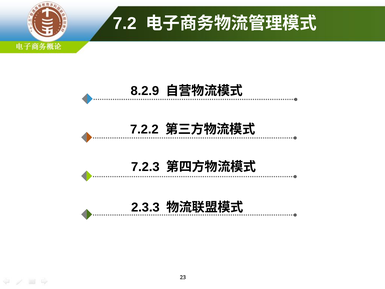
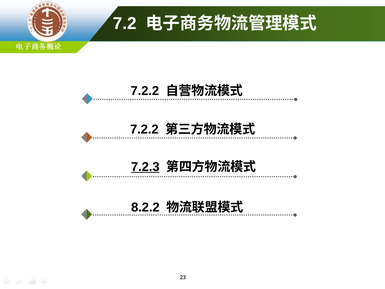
8.2.9 at (145, 91): 8.2.9 -> 7.2.2
7.2.3 underline: none -> present
2.3.3: 2.3.3 -> 8.2.2
